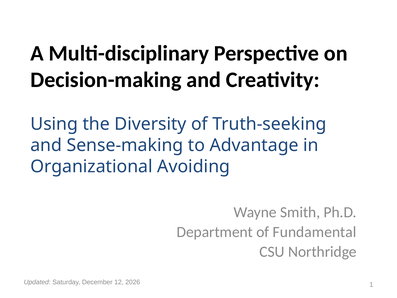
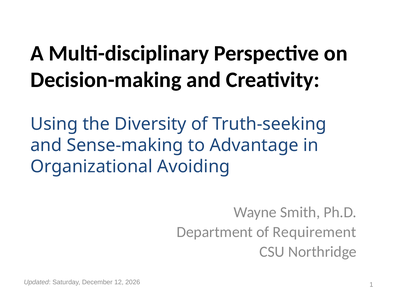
Fundamental: Fundamental -> Requirement
